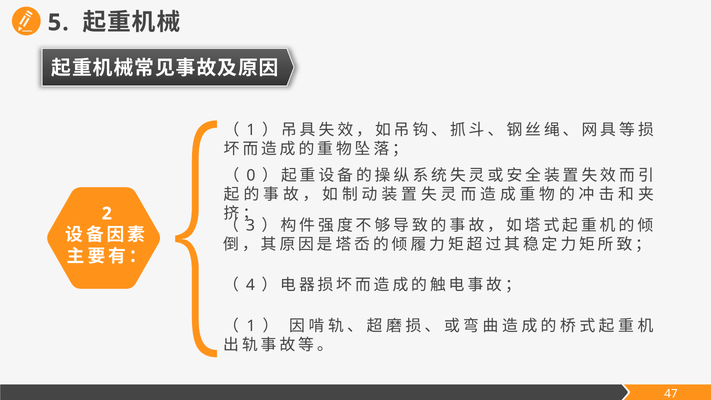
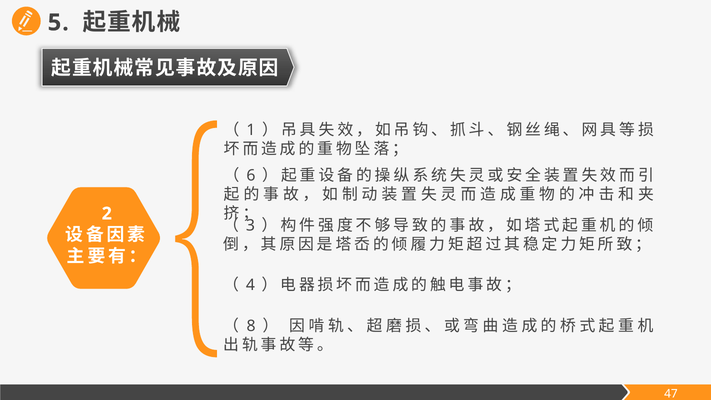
0: 0 -> 6
1 at (251, 326): 1 -> 8
